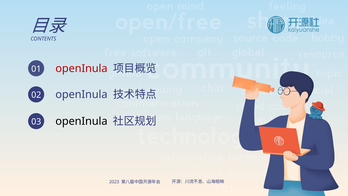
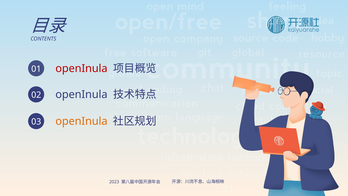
openInula at (81, 121) colour: black -> orange
